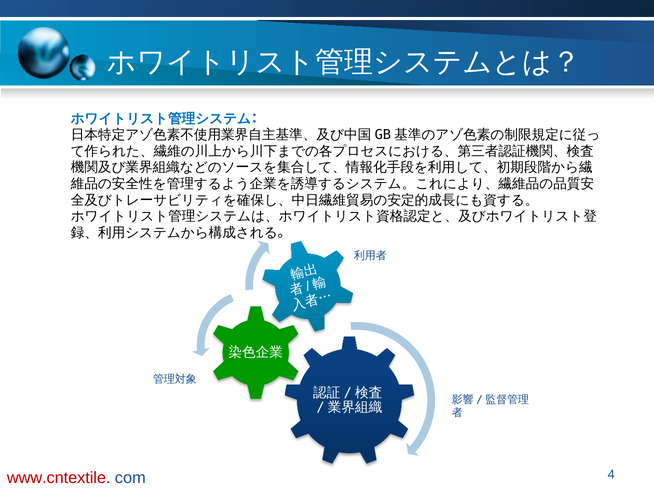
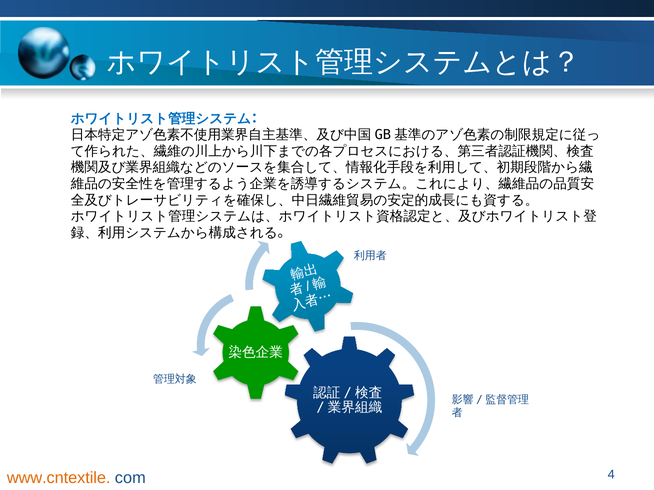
www.cntextile colour: red -> orange
